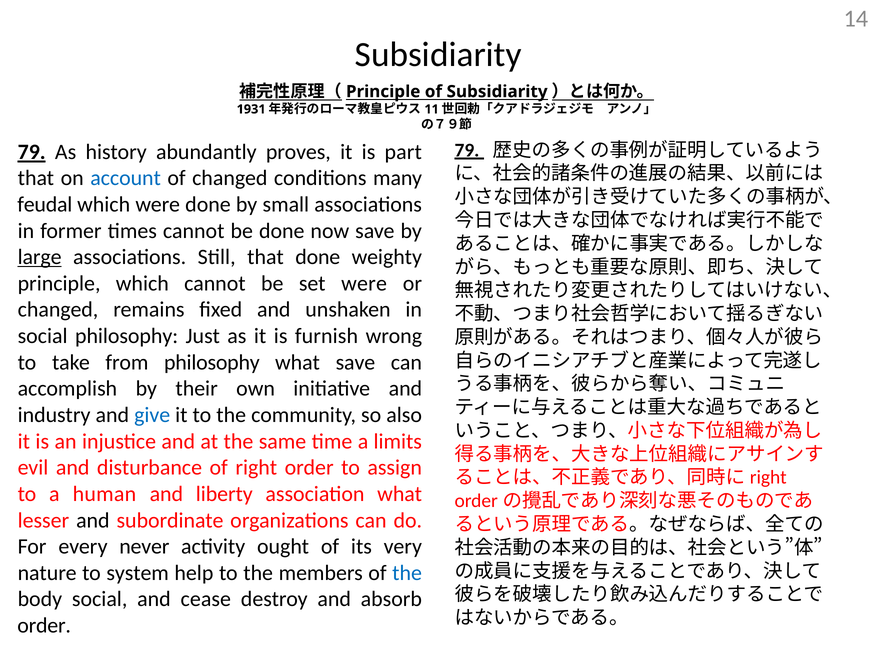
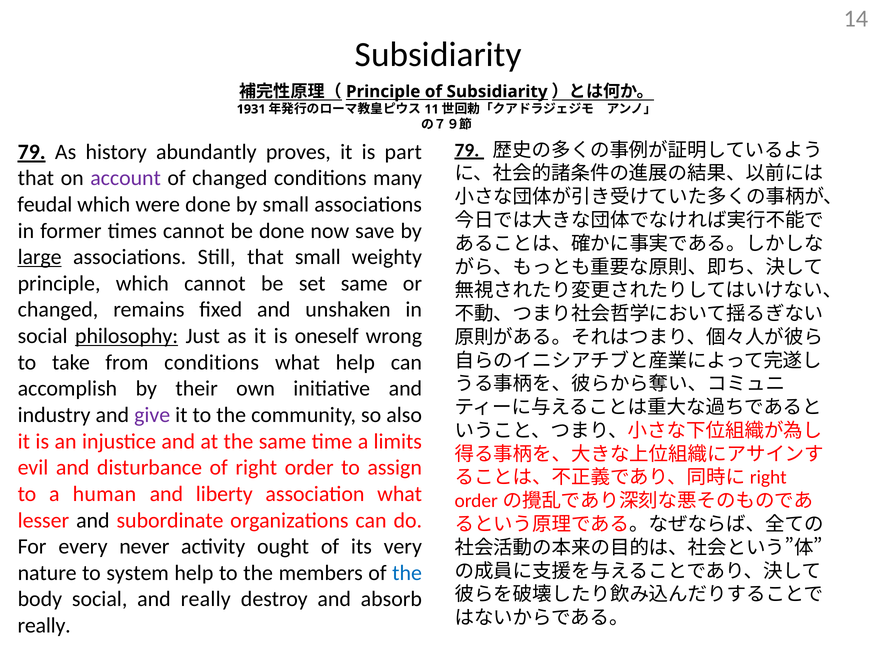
account colour: blue -> purple
that done: done -> small
set were: were -> same
philosophy at (127, 336) underline: none -> present
furnish: furnish -> oneself
from philosophy: philosophy -> conditions
what save: save -> help
give colour: blue -> purple
and cease: cease -> really
order at (44, 625): order -> really
